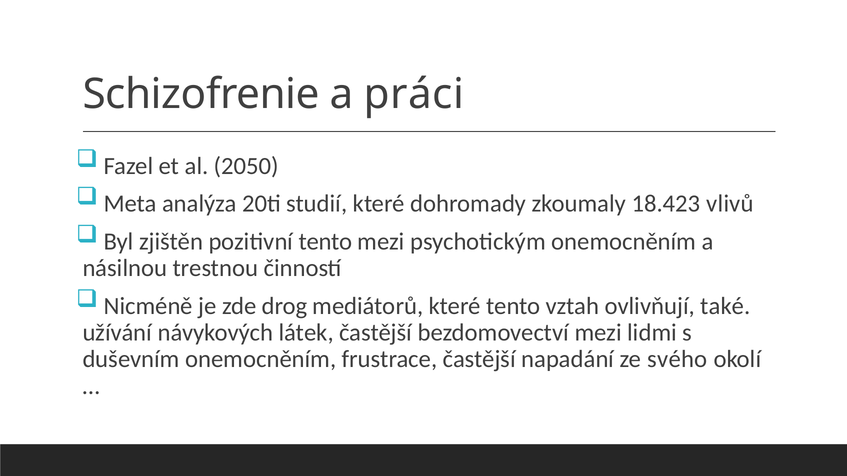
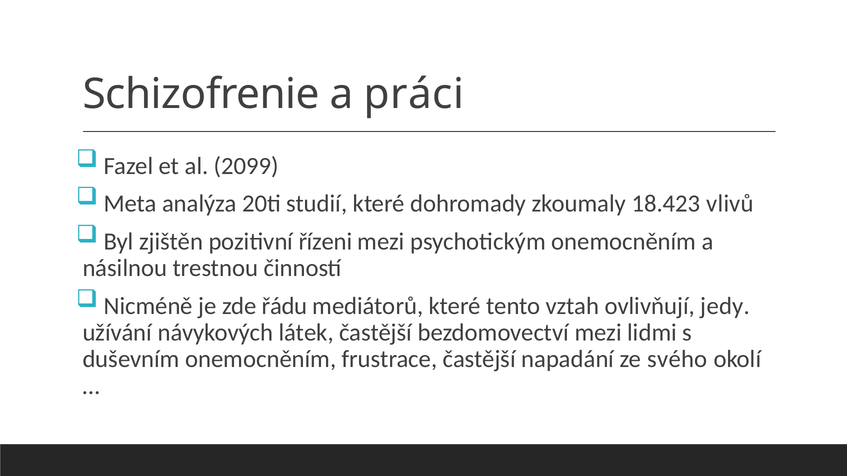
2050: 2050 -> 2099
pozitivní tento: tento -> řízeni
drog: drog -> řádu
také: také -> jedy
